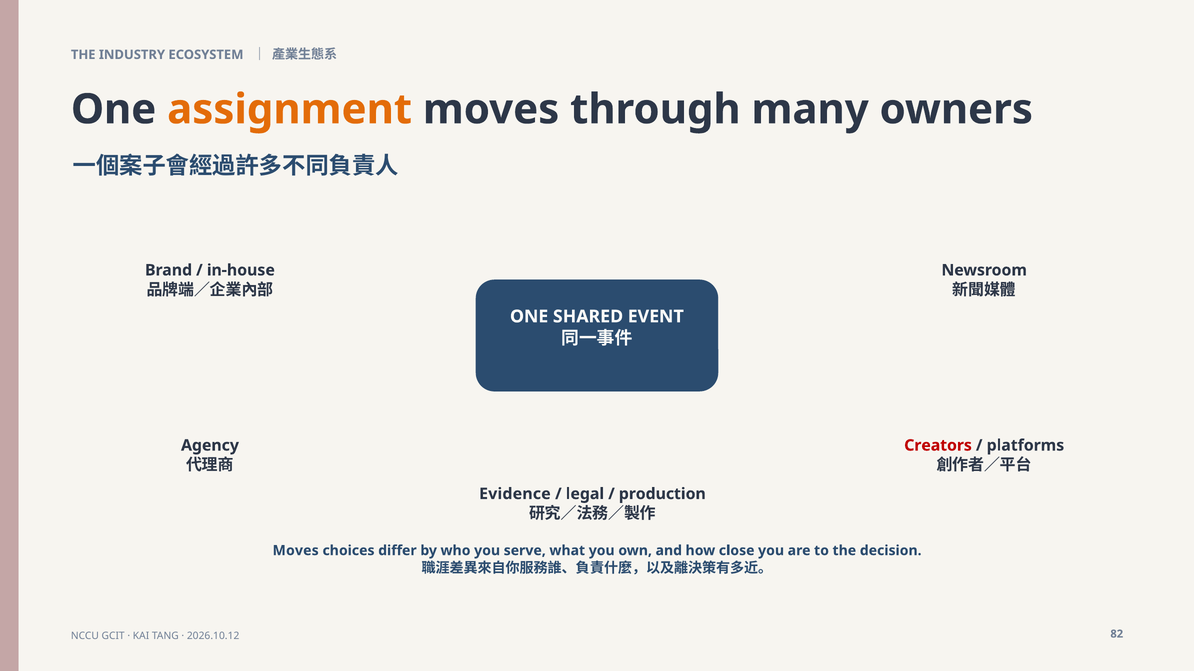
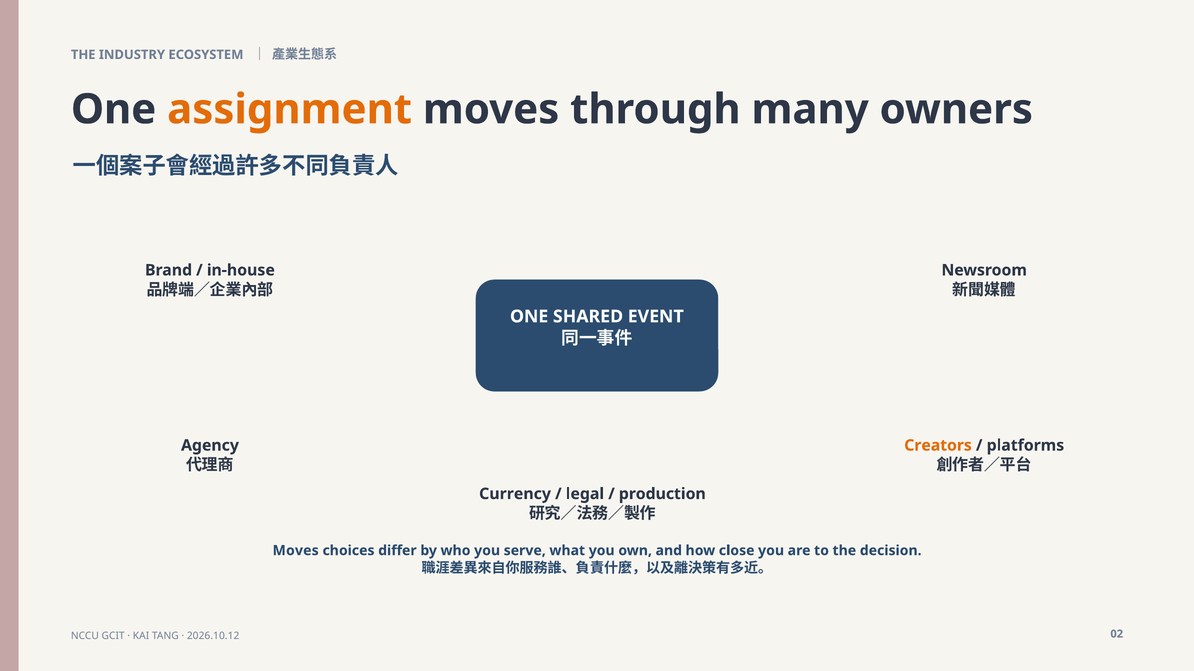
Creators colour: red -> orange
Evidence: Evidence -> Currency
82: 82 -> 02
